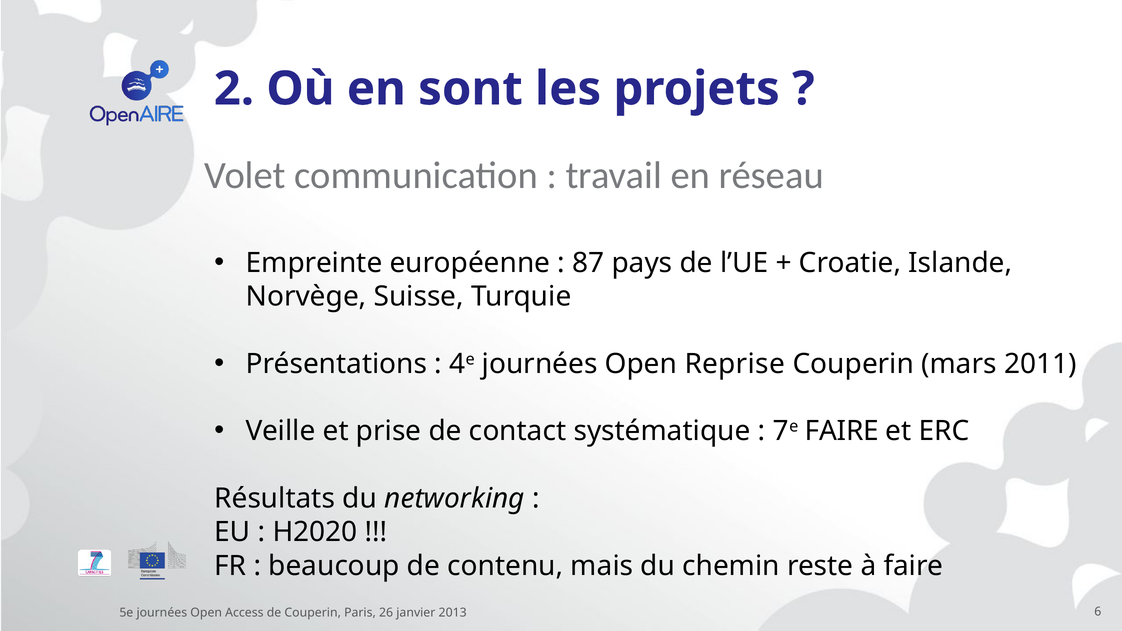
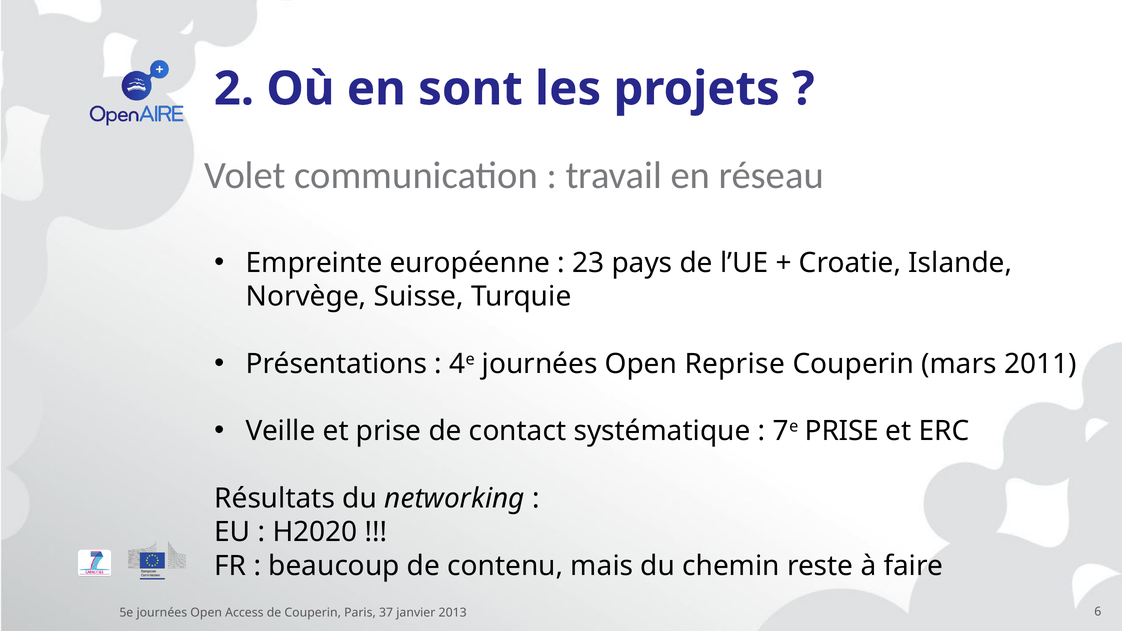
87: 87 -> 23
7e FAIRE: FAIRE -> PRISE
26: 26 -> 37
